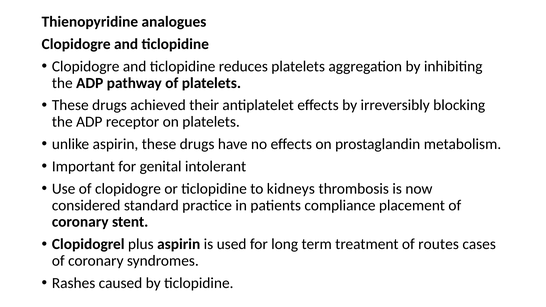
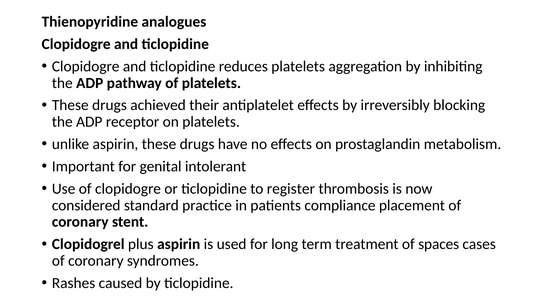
kidneys: kidneys -> register
routes: routes -> spaces
